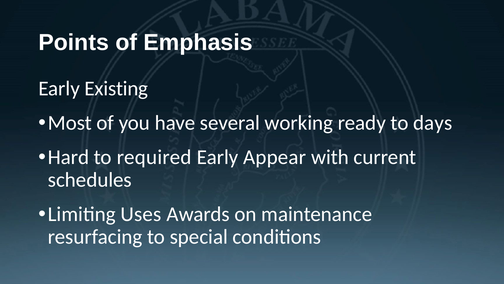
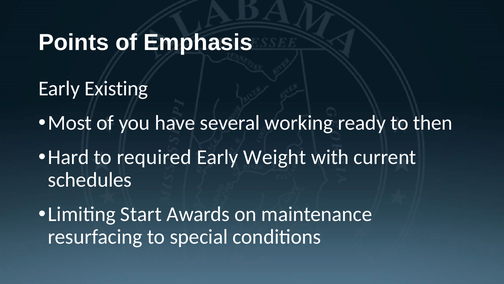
days: days -> then
Appear: Appear -> Weight
Uses: Uses -> Start
